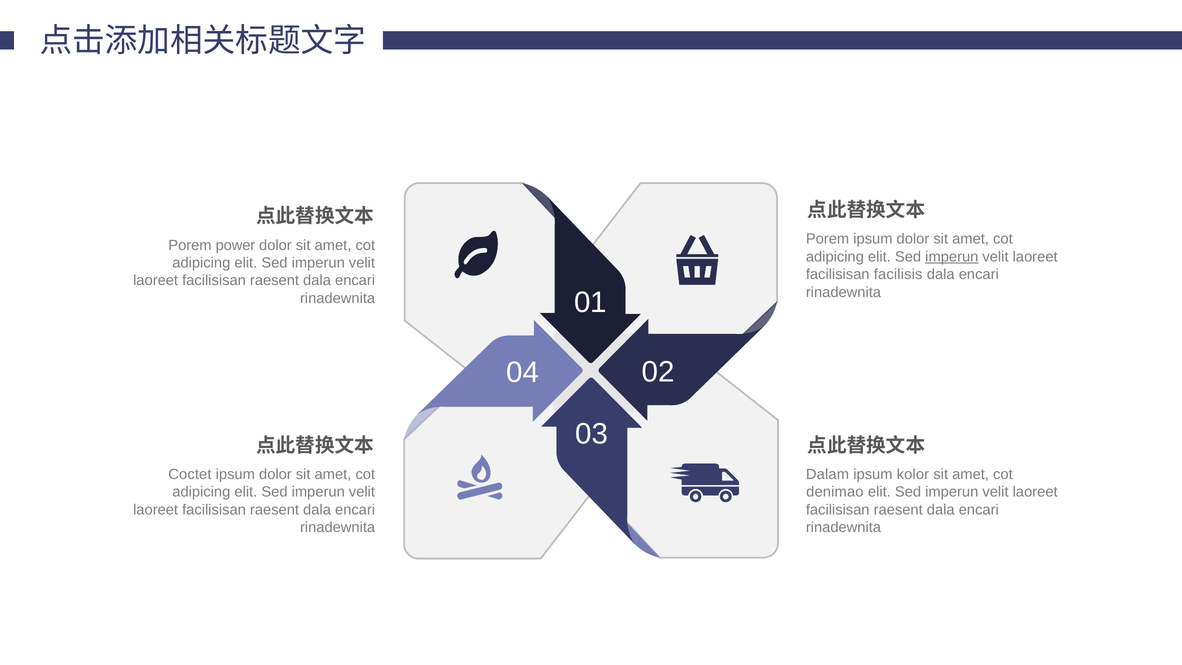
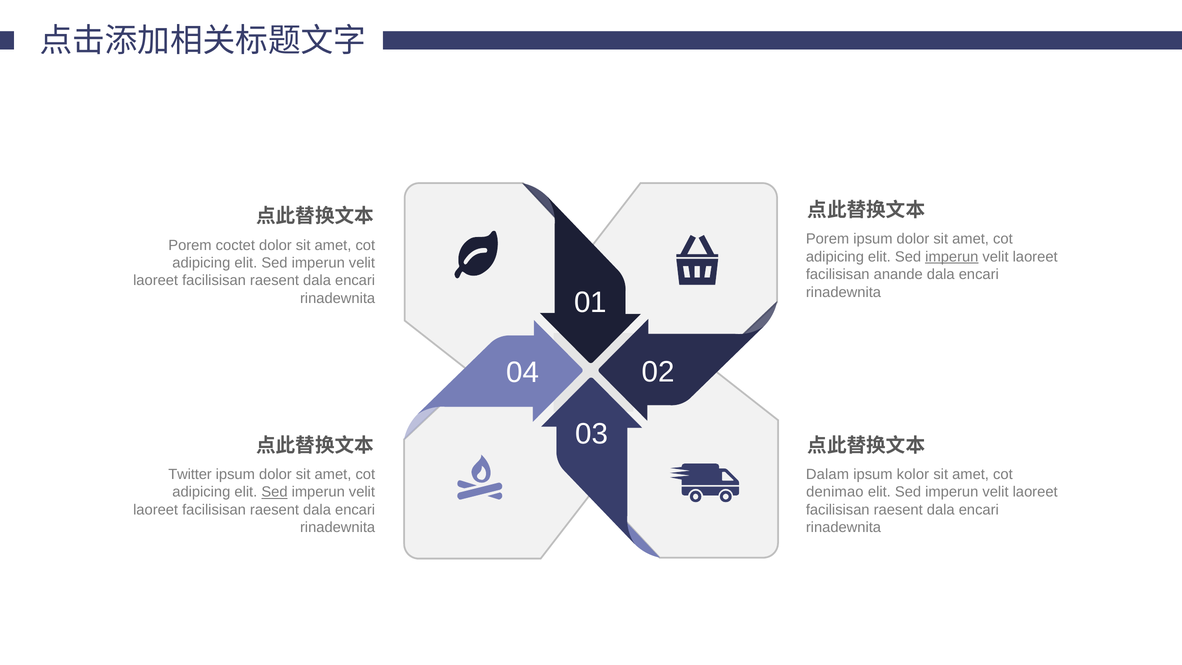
power: power -> coctet
facilisis: facilisis -> anande
Coctet: Coctet -> Twitter
Sed at (274, 492) underline: none -> present
